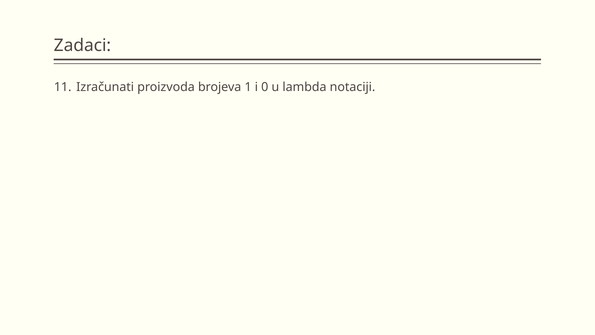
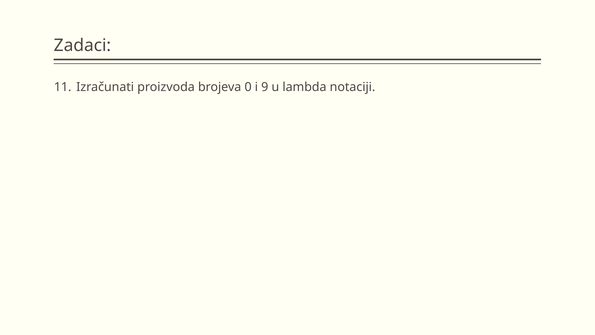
1: 1 -> 0
0: 0 -> 9
